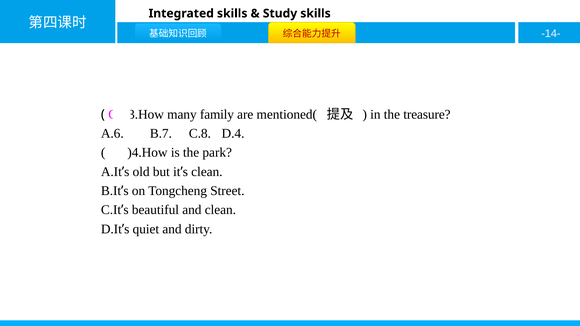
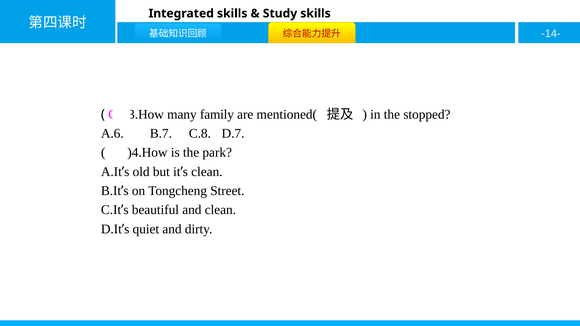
treasure: treasure -> stopped
D.4: D.4 -> D.7
